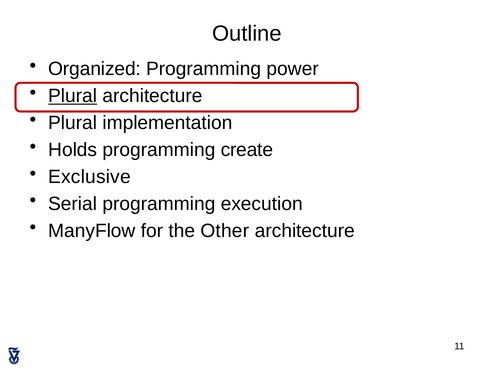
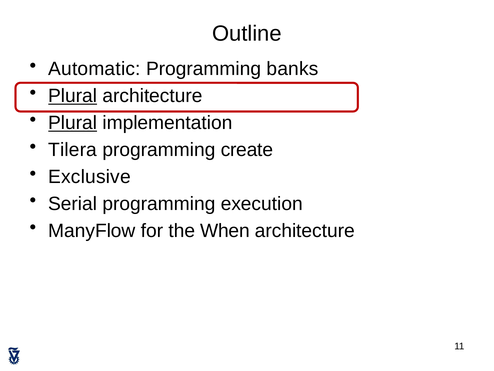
Organized: Organized -> Automatic
power: power -> banks
Plural at (73, 123) underline: none -> present
Holds: Holds -> Tilera
Other: Other -> When
